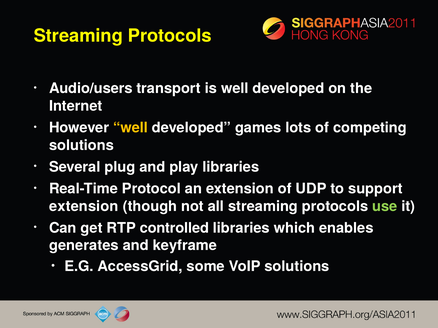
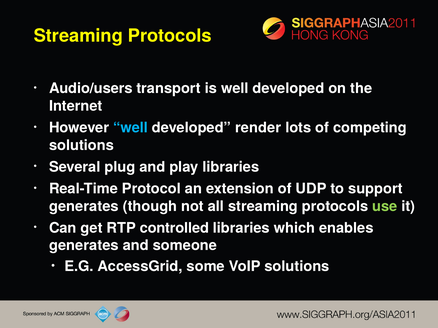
well at (131, 128) colour: yellow -> light blue
games: games -> render
extension at (84, 207): extension -> generates
keyframe: keyframe -> someone
